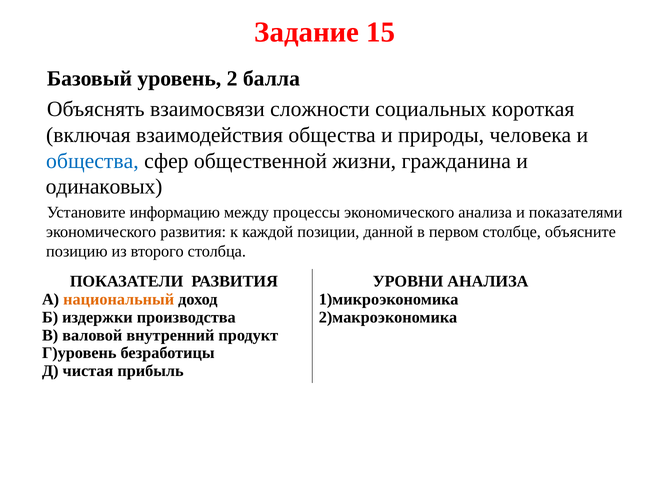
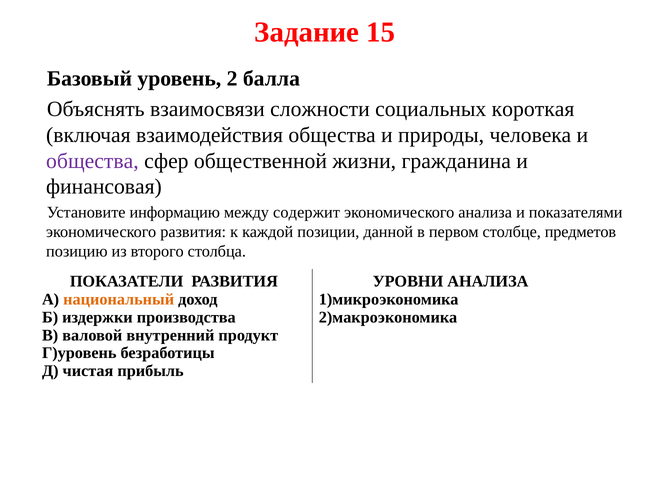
общества at (92, 161) colour: blue -> purple
одинаковых: одинаковых -> финансовая
процессы: процессы -> содержит
объясните: объясните -> предметов
